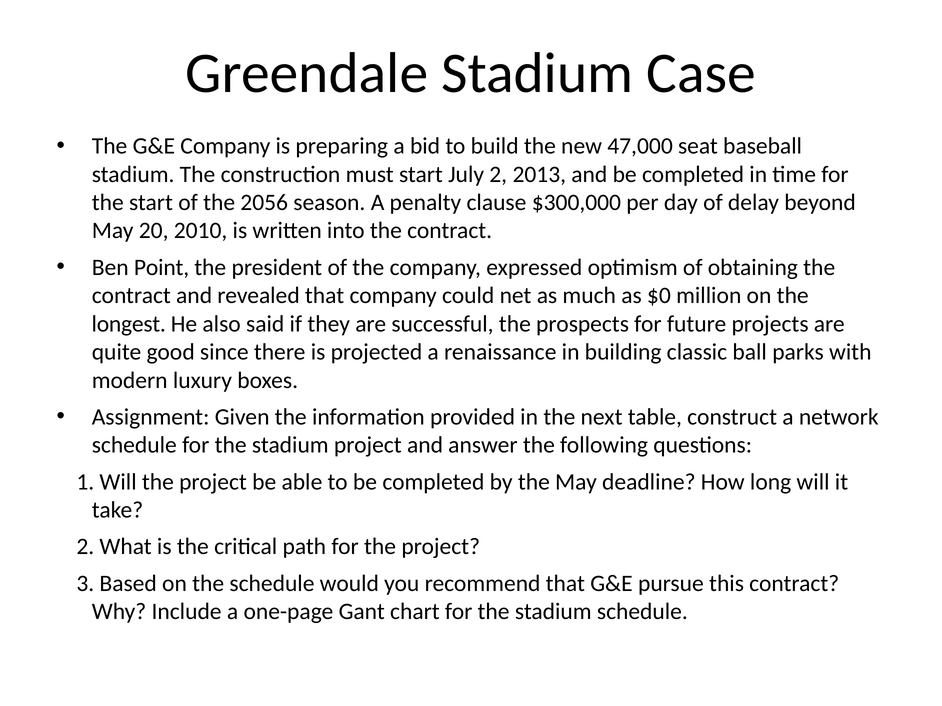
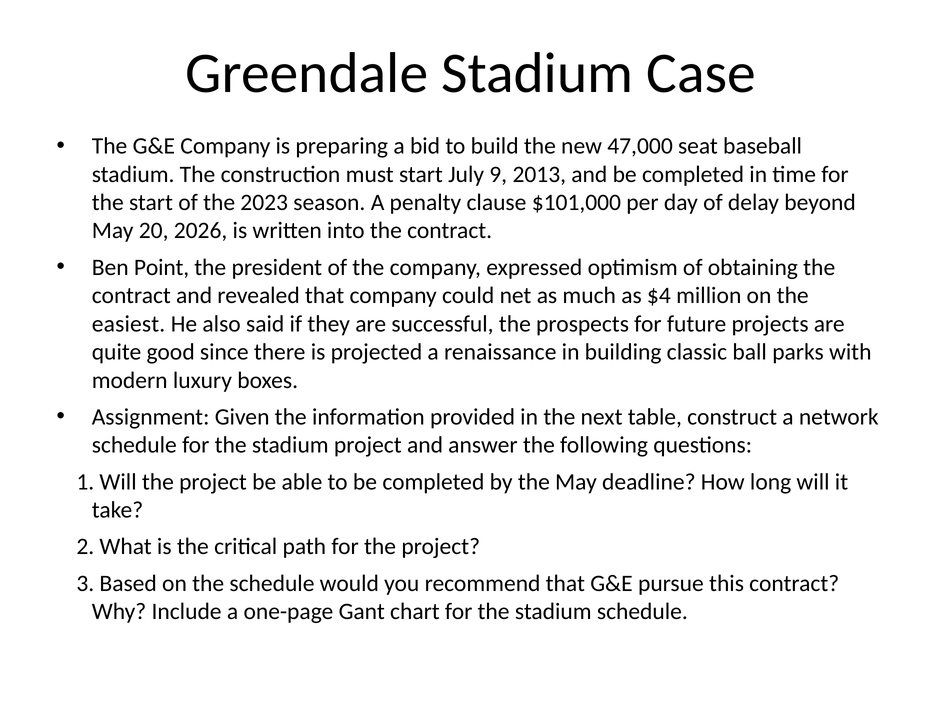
July 2: 2 -> 9
2056: 2056 -> 2023
$300,000: $300,000 -> $101,000
2010: 2010 -> 2026
$0: $0 -> $4
longest: longest -> easiest
